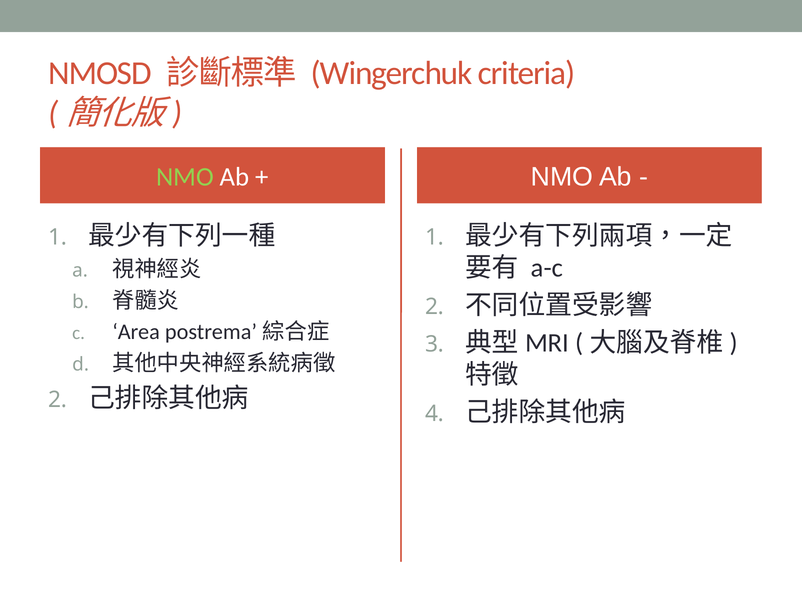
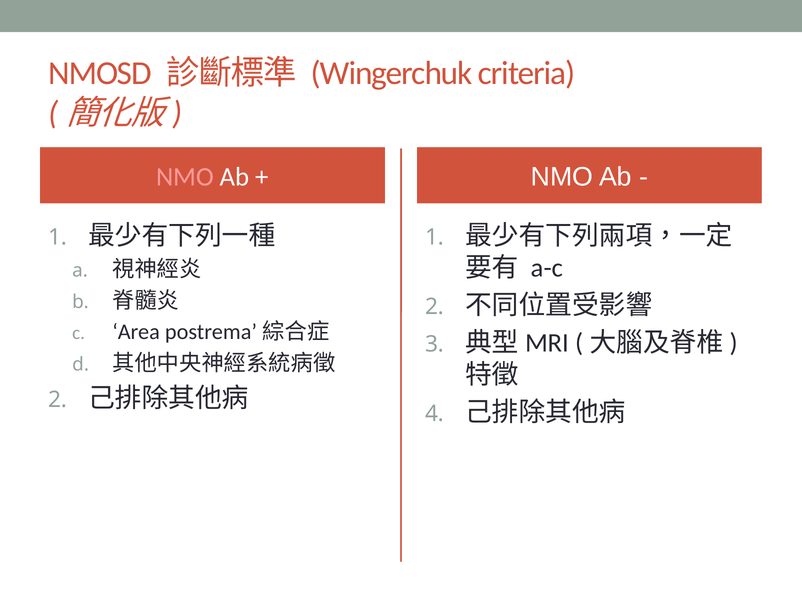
NMO at (185, 177) colour: light green -> pink
